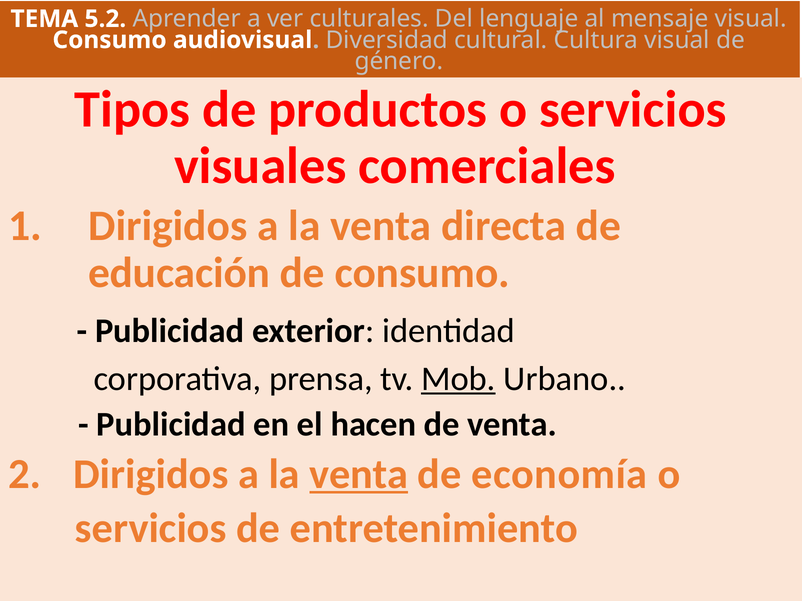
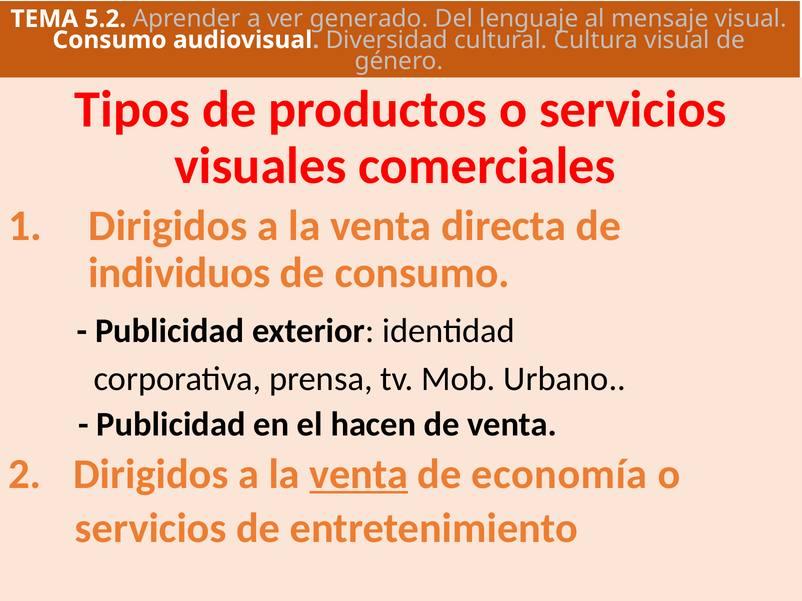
culturales: culturales -> generado
educación: educación -> individuos
Mob underline: present -> none
